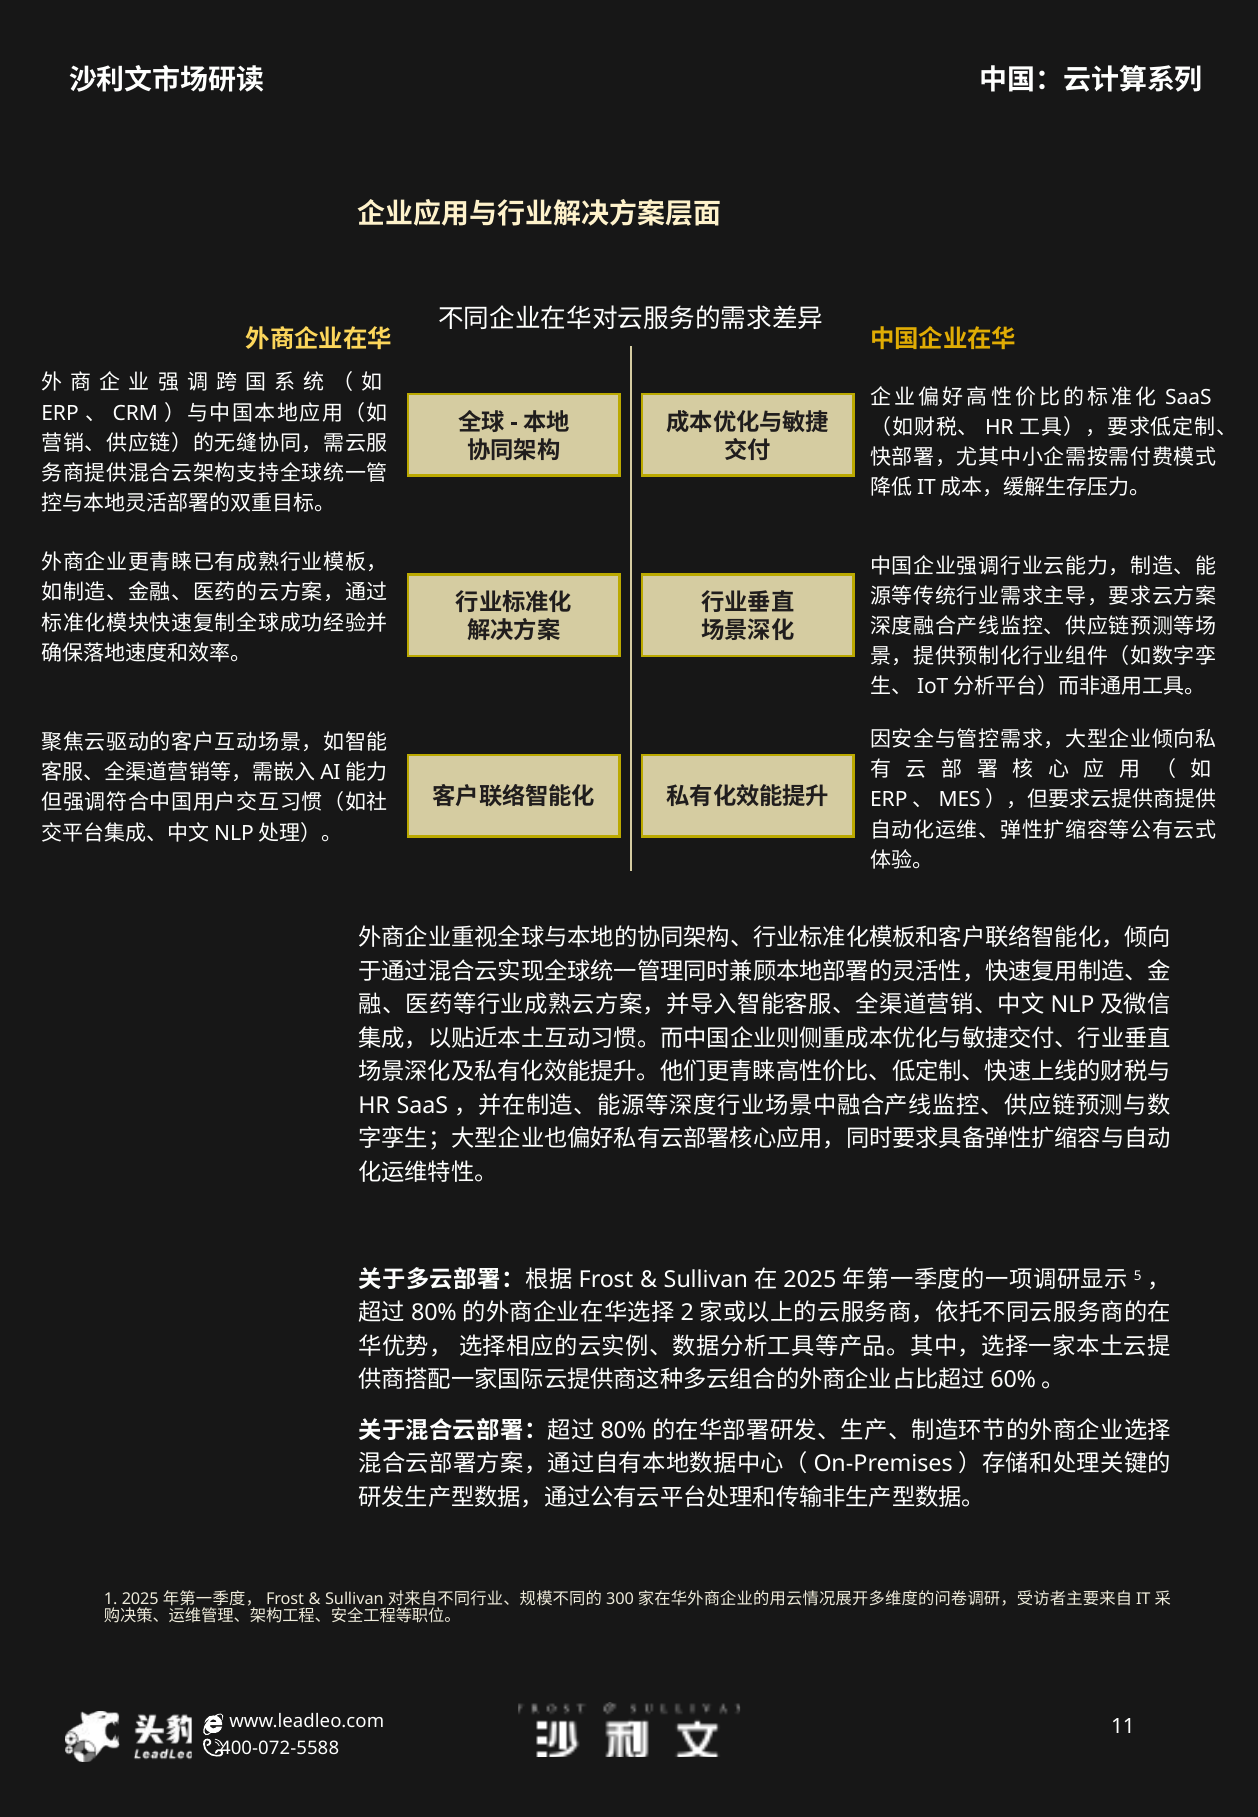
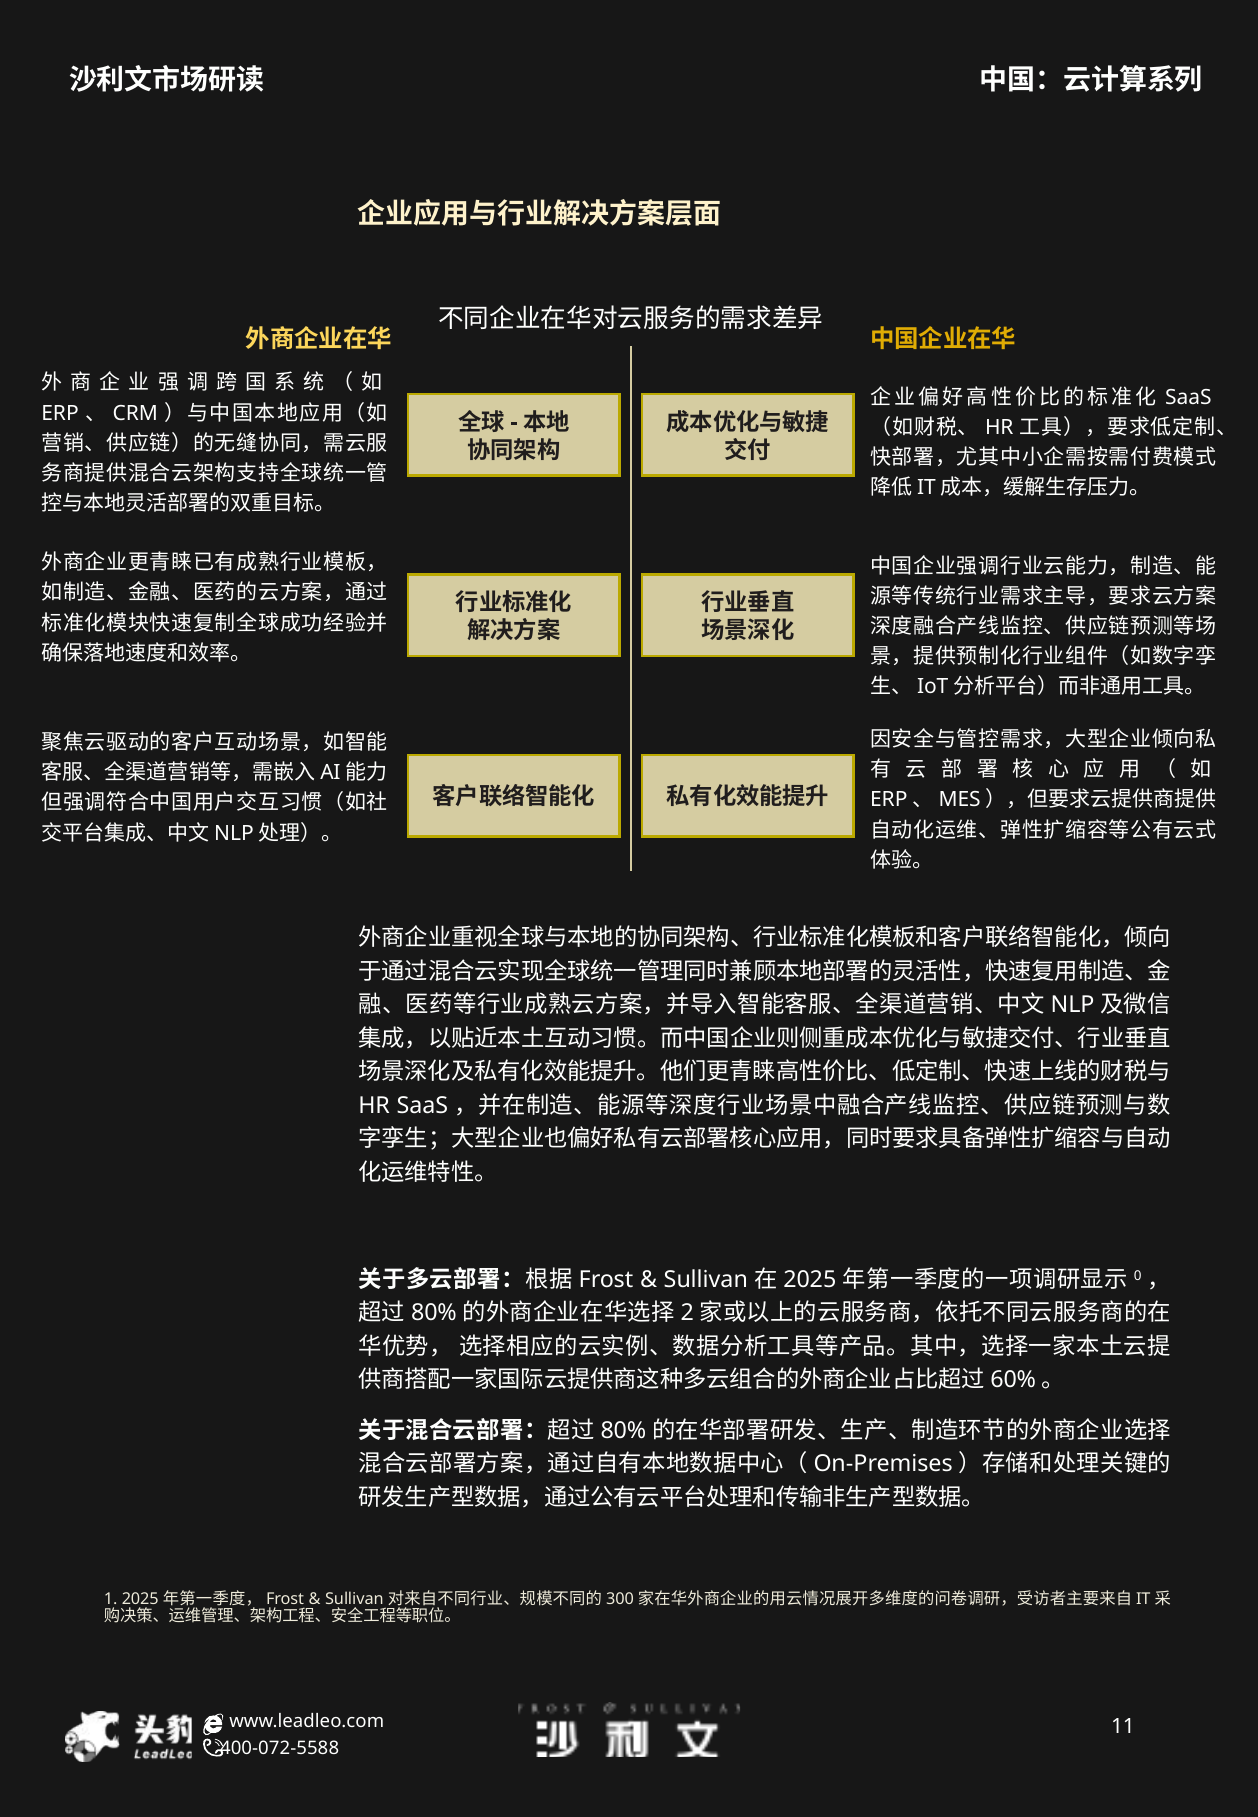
5: 5 -> 0
